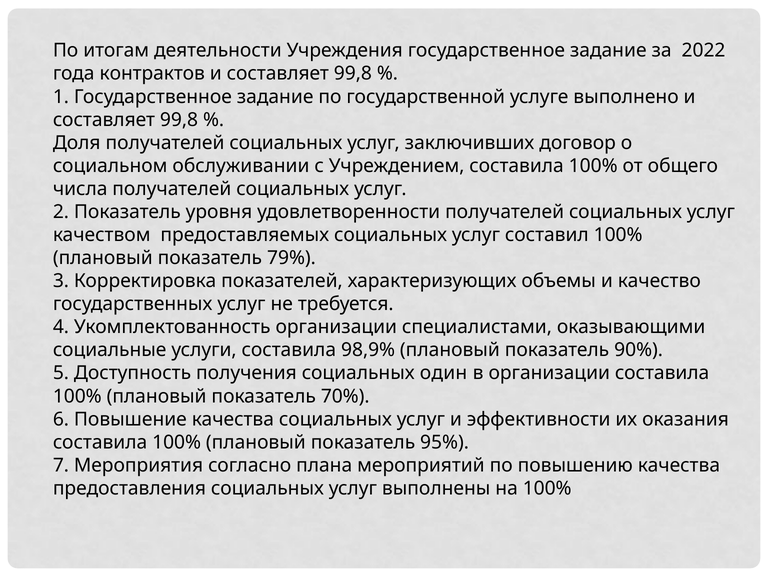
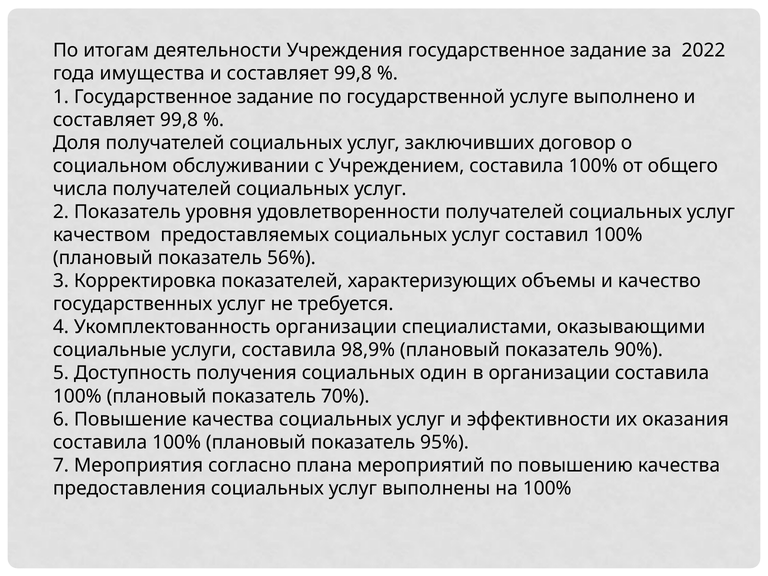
контрактов: контрактов -> имущества
79%: 79% -> 56%
